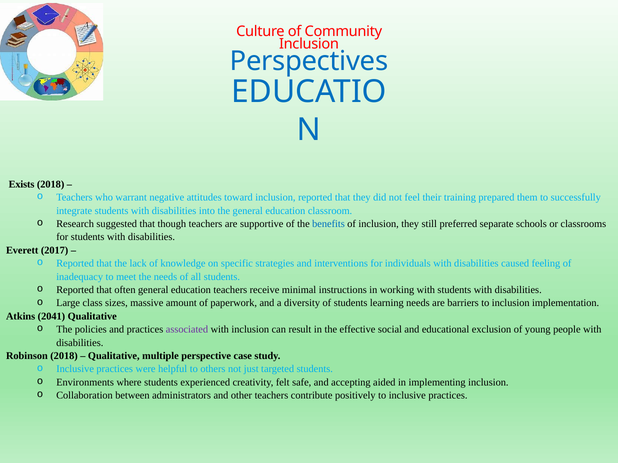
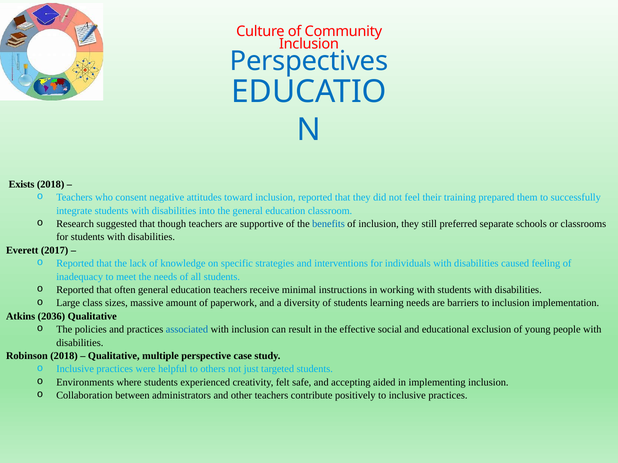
warrant: warrant -> consent
2041: 2041 -> 2036
associated colour: purple -> blue
